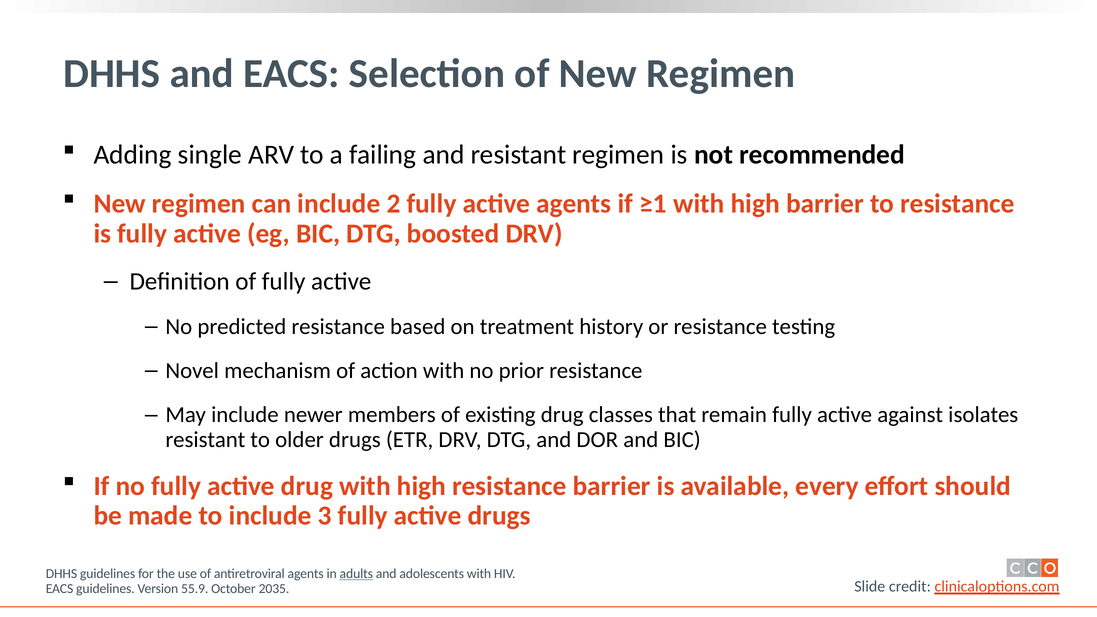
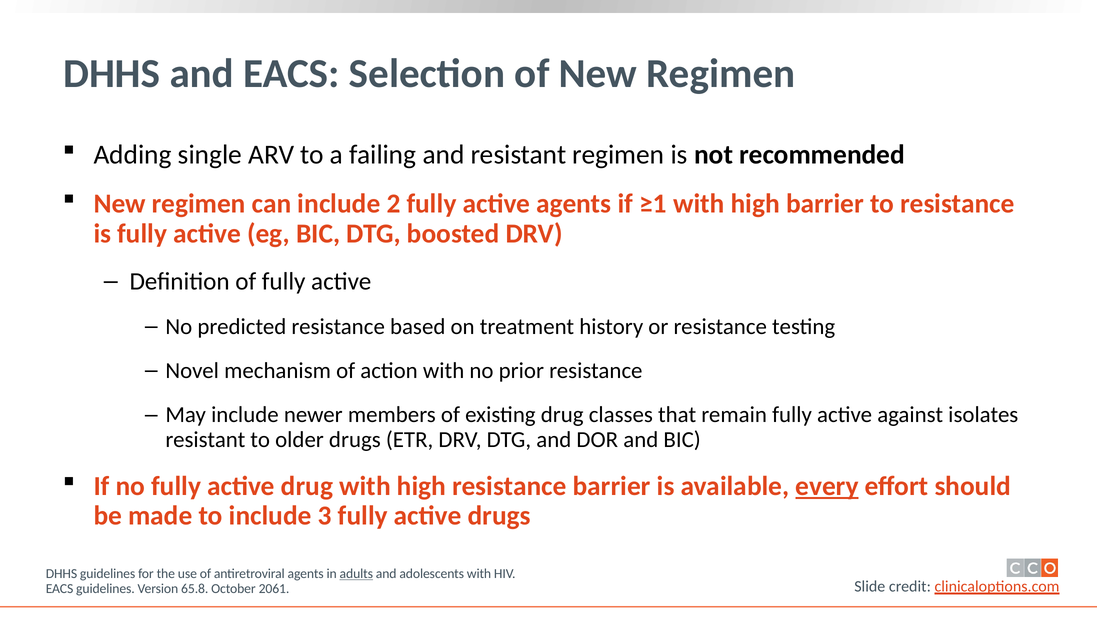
every underline: none -> present
55.9: 55.9 -> 65.8
2035: 2035 -> 2061
